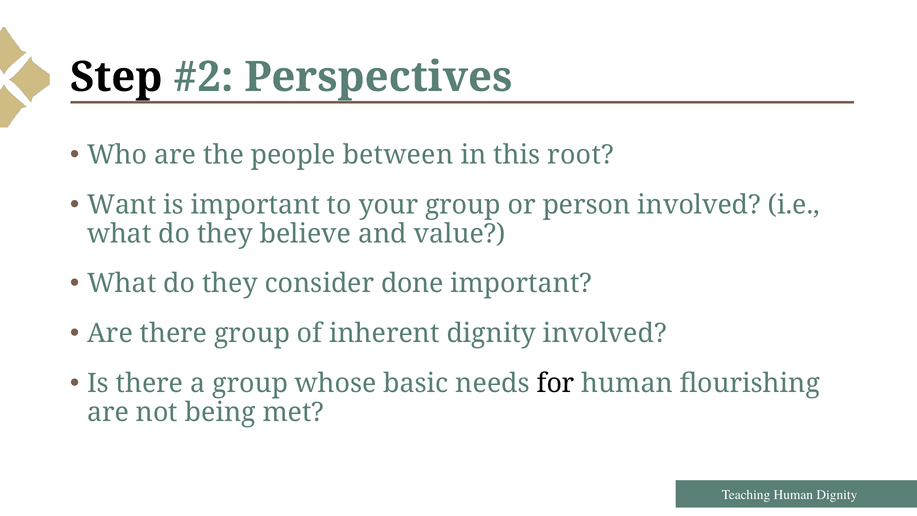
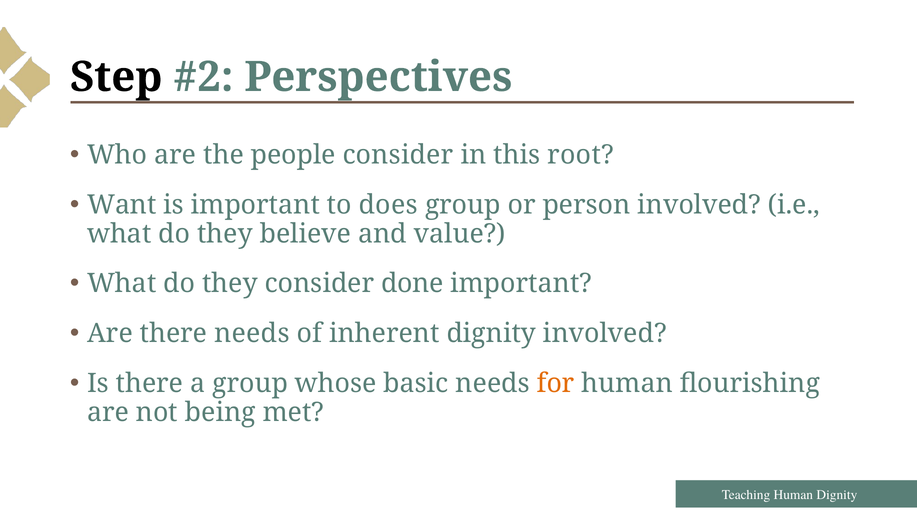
people between: between -> consider
your: your -> does
there group: group -> needs
for colour: black -> orange
